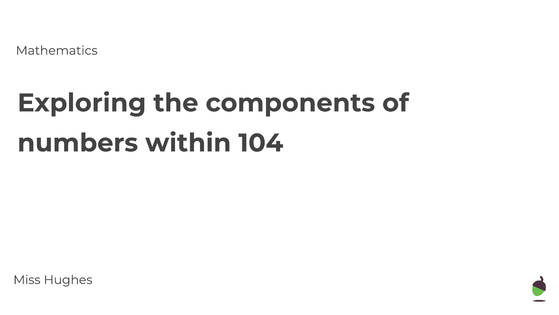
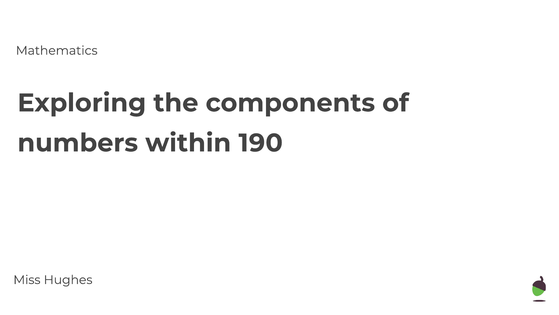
104: 104 -> 190
